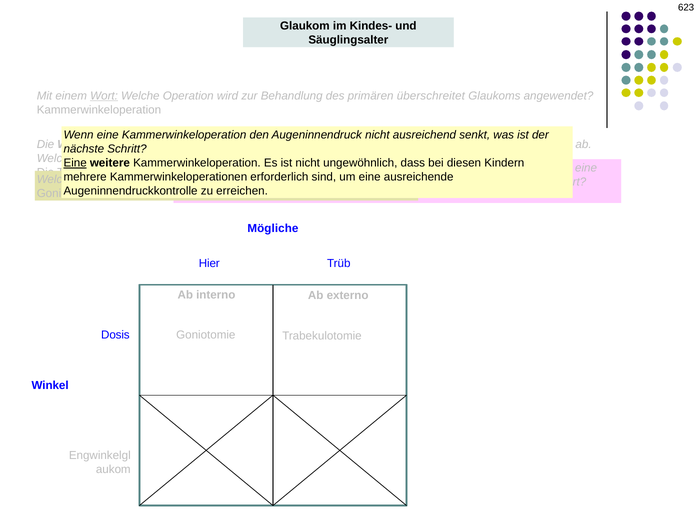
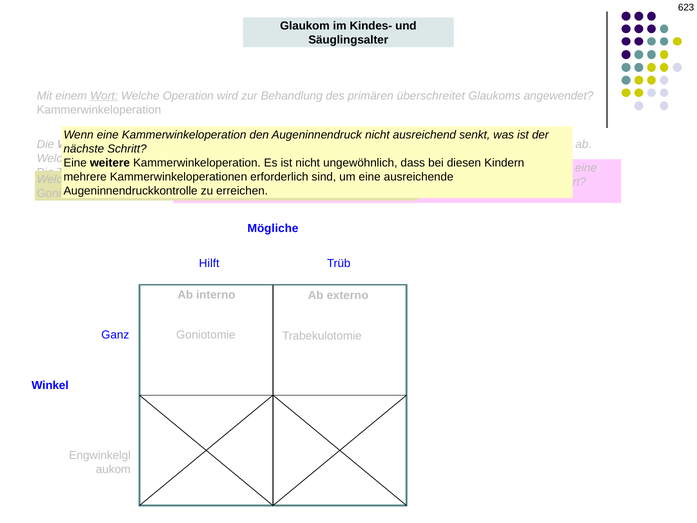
Eine at (75, 163) underline: present -> none
Hier: Hier -> Hilft
Dosis: Dosis -> Ganz
